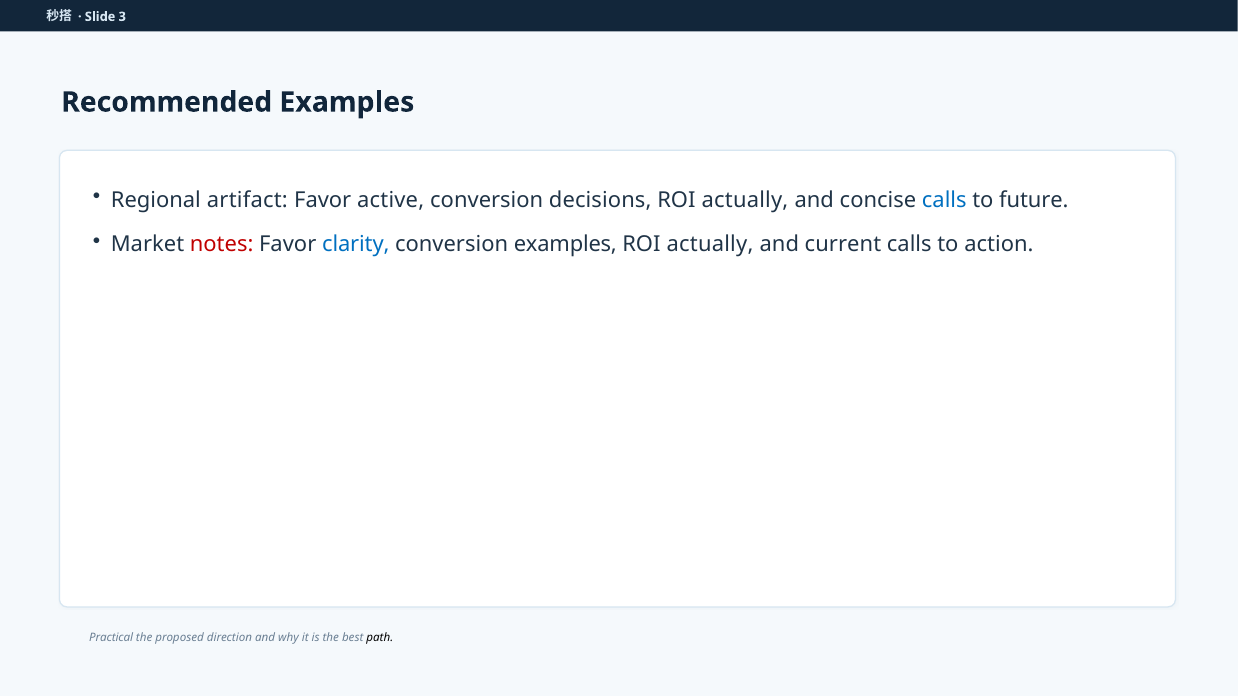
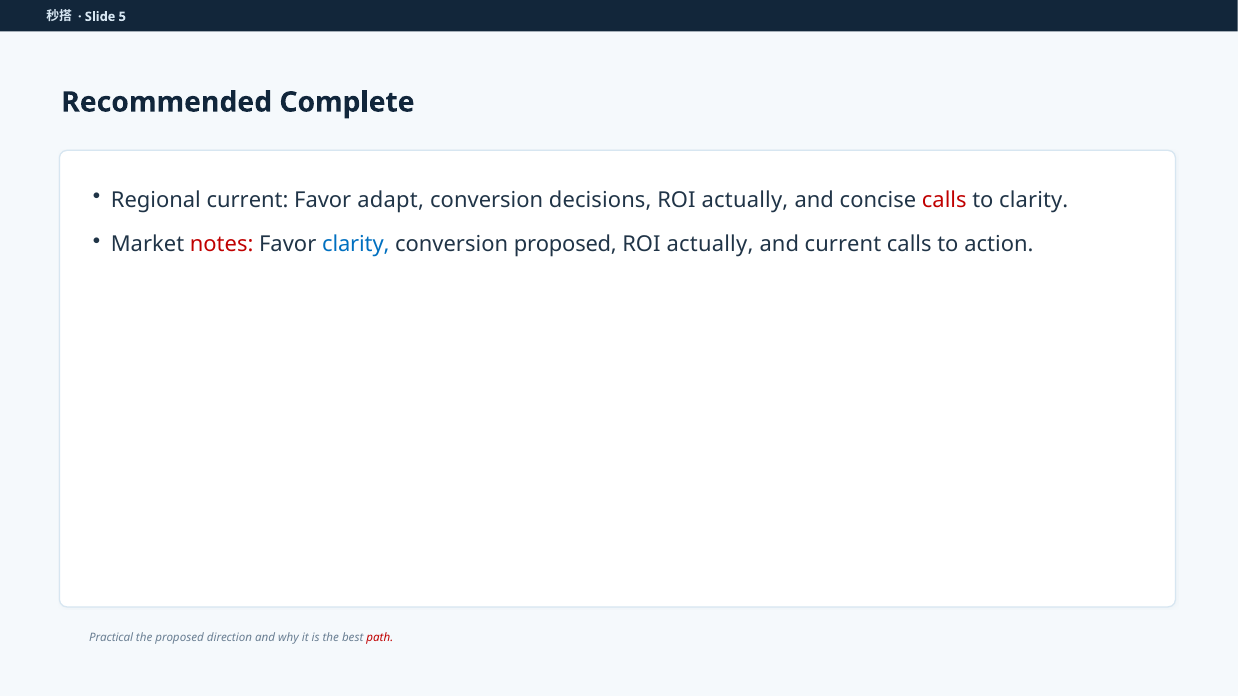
3: 3 -> 5
Recommended Examples: Examples -> Complete
Regional artifact: artifact -> current
active: active -> adapt
calls at (944, 200) colour: blue -> red
to future: future -> clarity
conversion examples: examples -> proposed
path colour: black -> red
